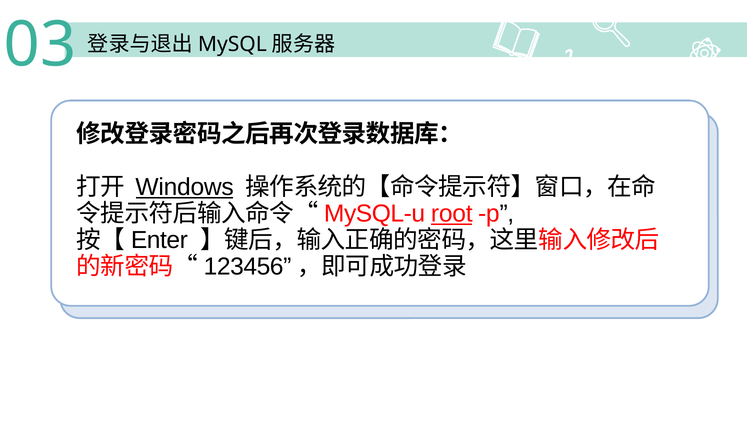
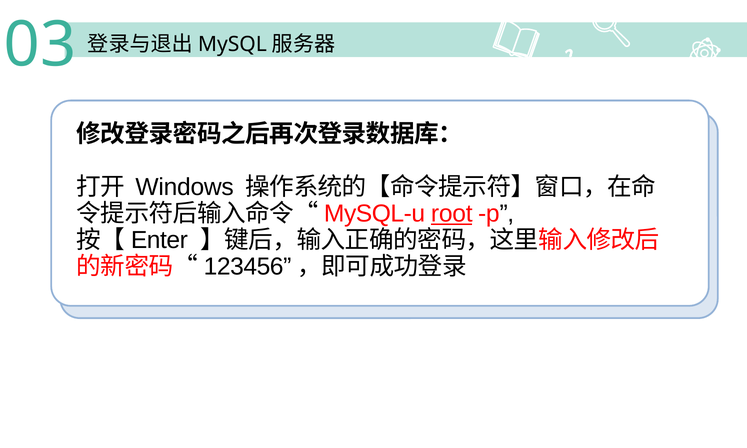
Windows underline: present -> none
